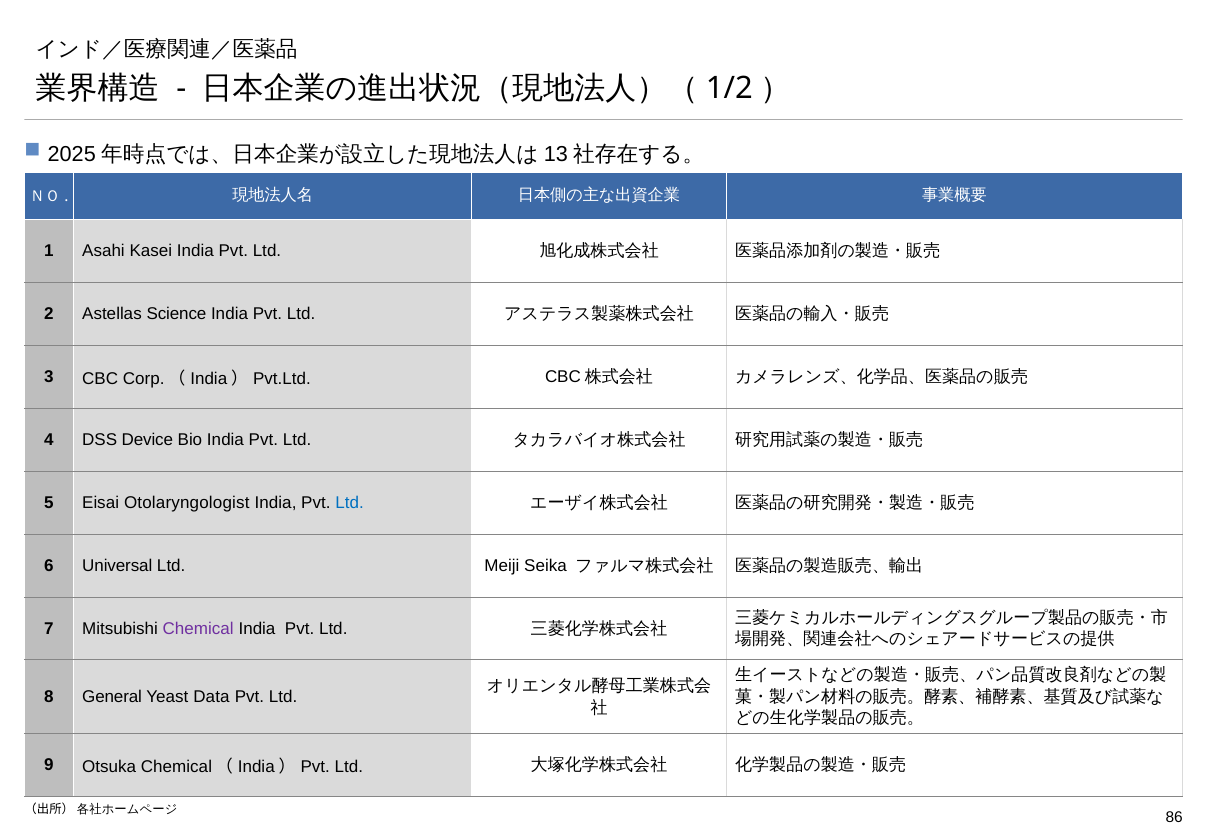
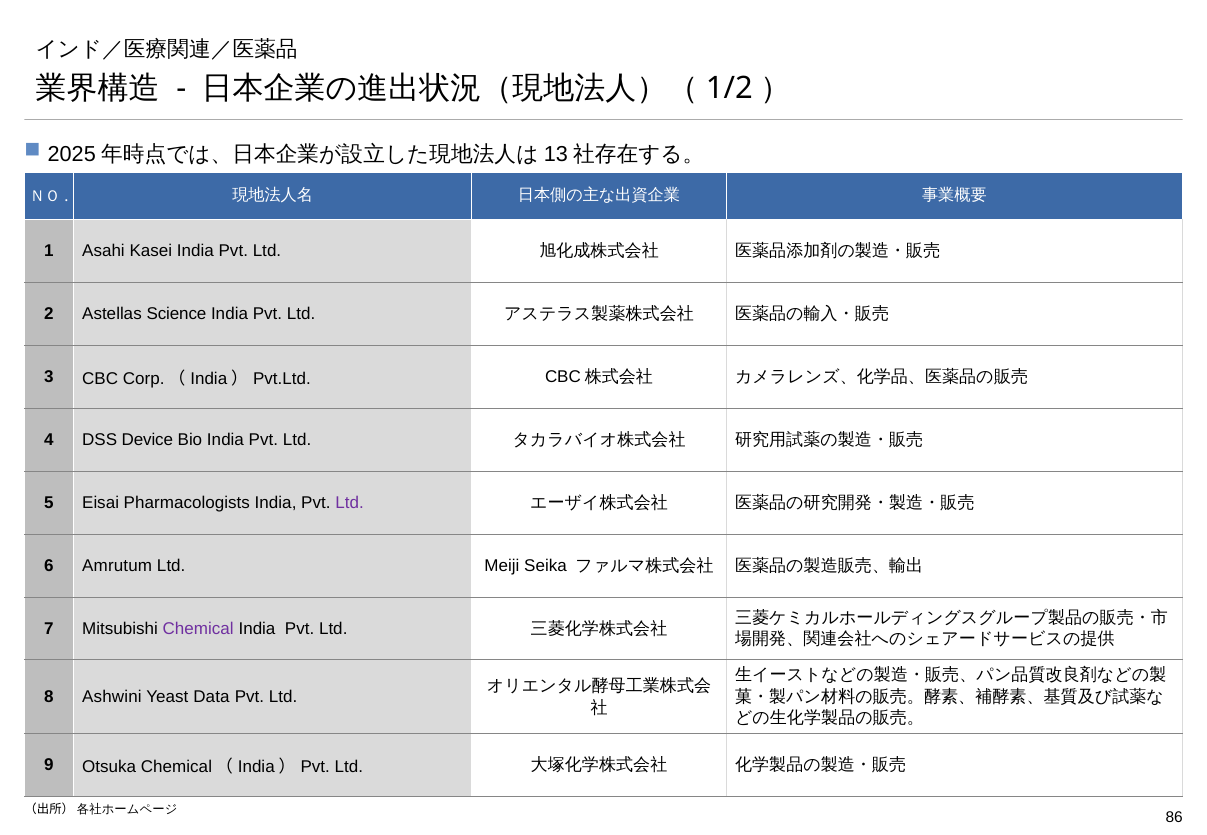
Otolaryngologist: Otolaryngologist -> Pharmacologists
Ltd at (350, 503) colour: blue -> purple
Universal: Universal -> Amrutum
General: General -> Ashwini
